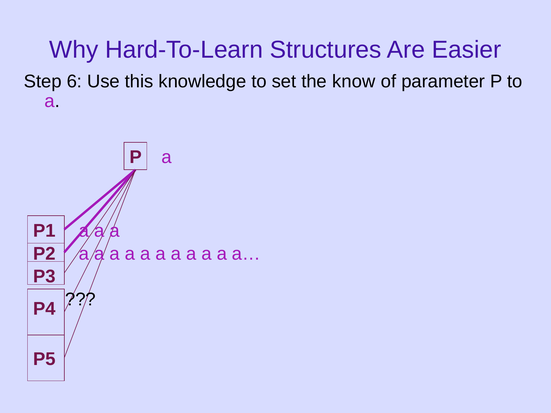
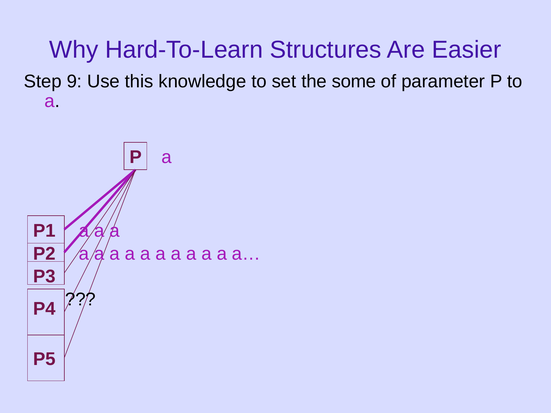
6: 6 -> 9
know: know -> some
